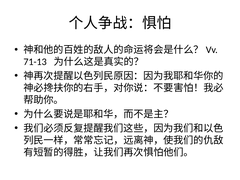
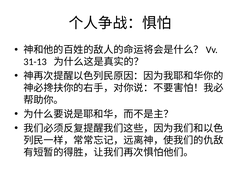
71-13: 71-13 -> 31-13
